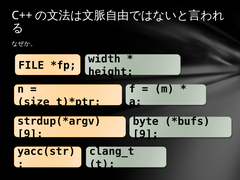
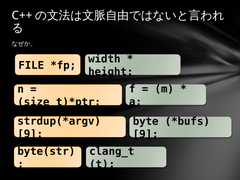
yacc(str: yacc(str -> byte(str
